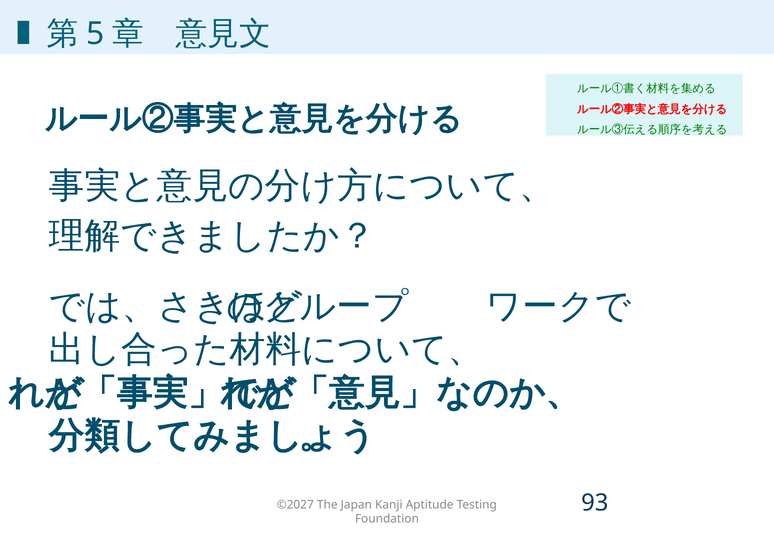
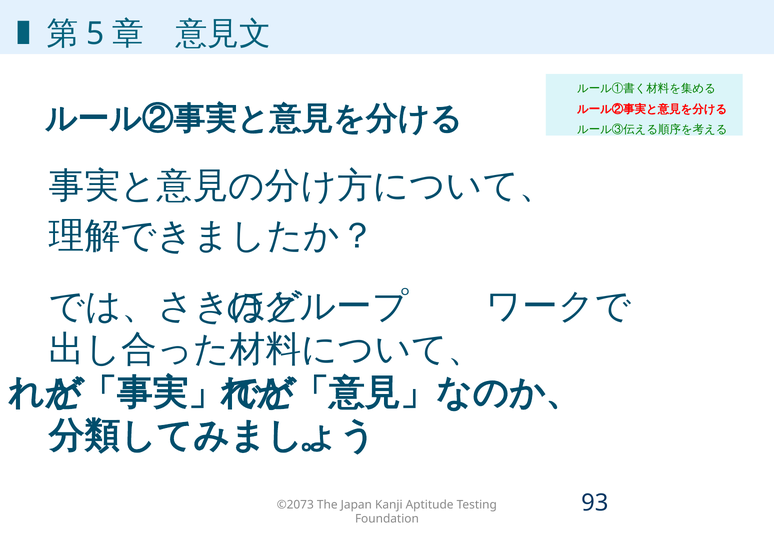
©2027: ©2027 -> ©2073
